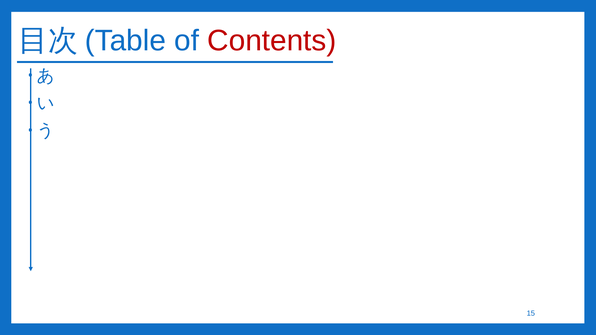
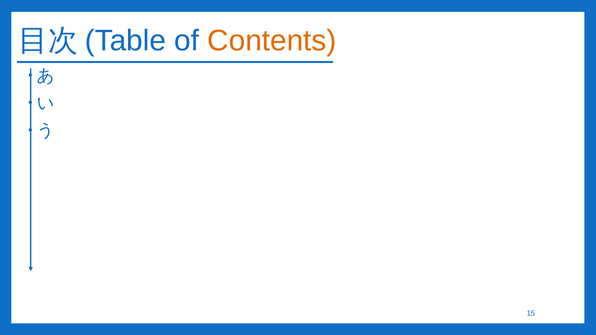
Contents colour: red -> orange
